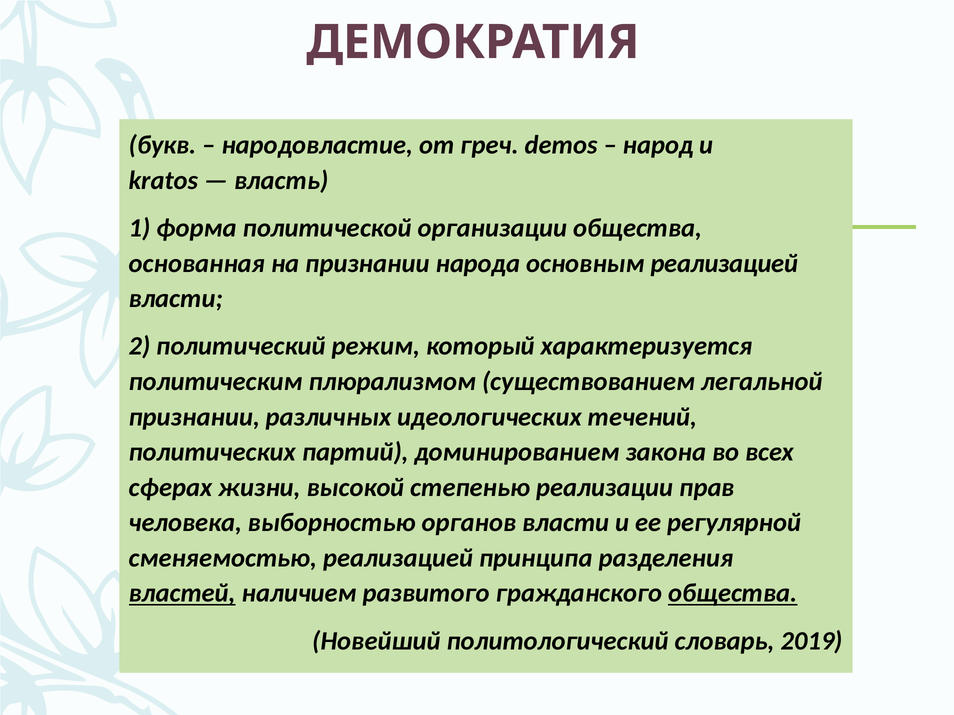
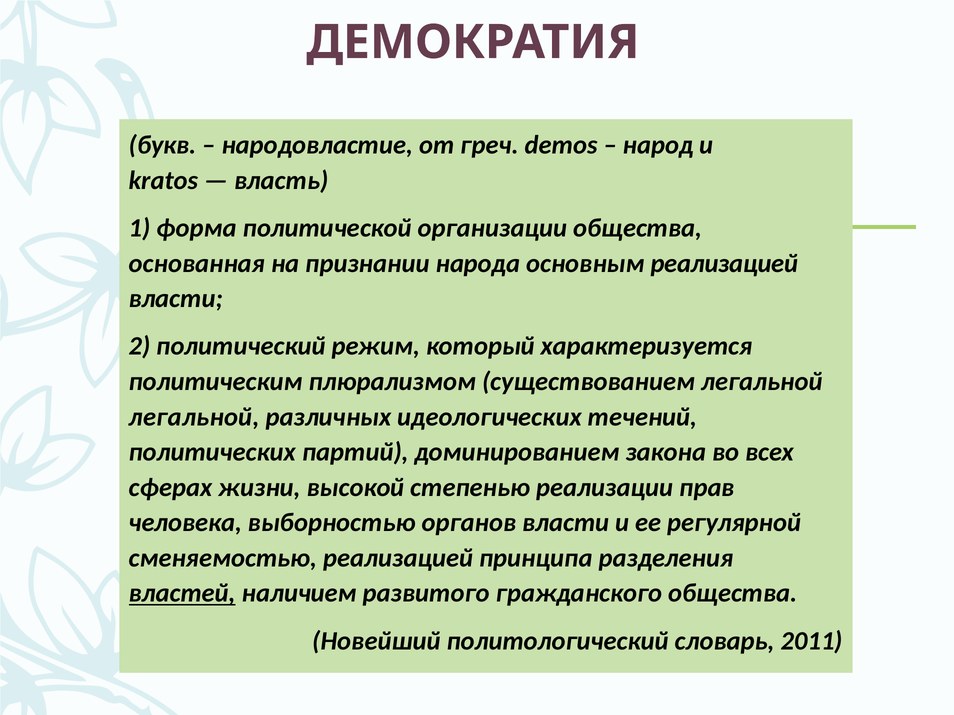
признании at (194, 417): признании -> легальной
общества at (733, 594) underline: present -> none
2019: 2019 -> 2011
